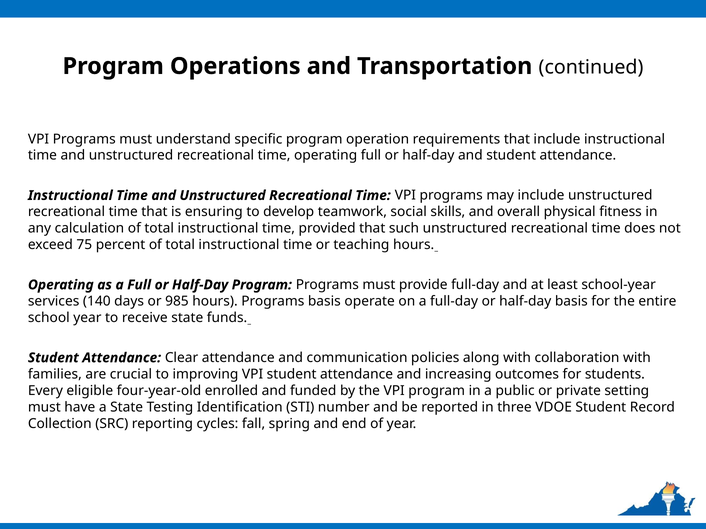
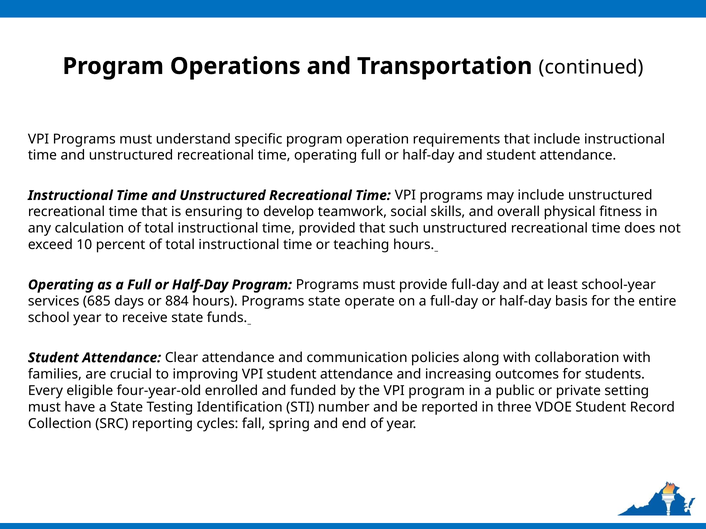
75: 75 -> 10
140: 140 -> 685
985: 985 -> 884
Programs basis: basis -> state
